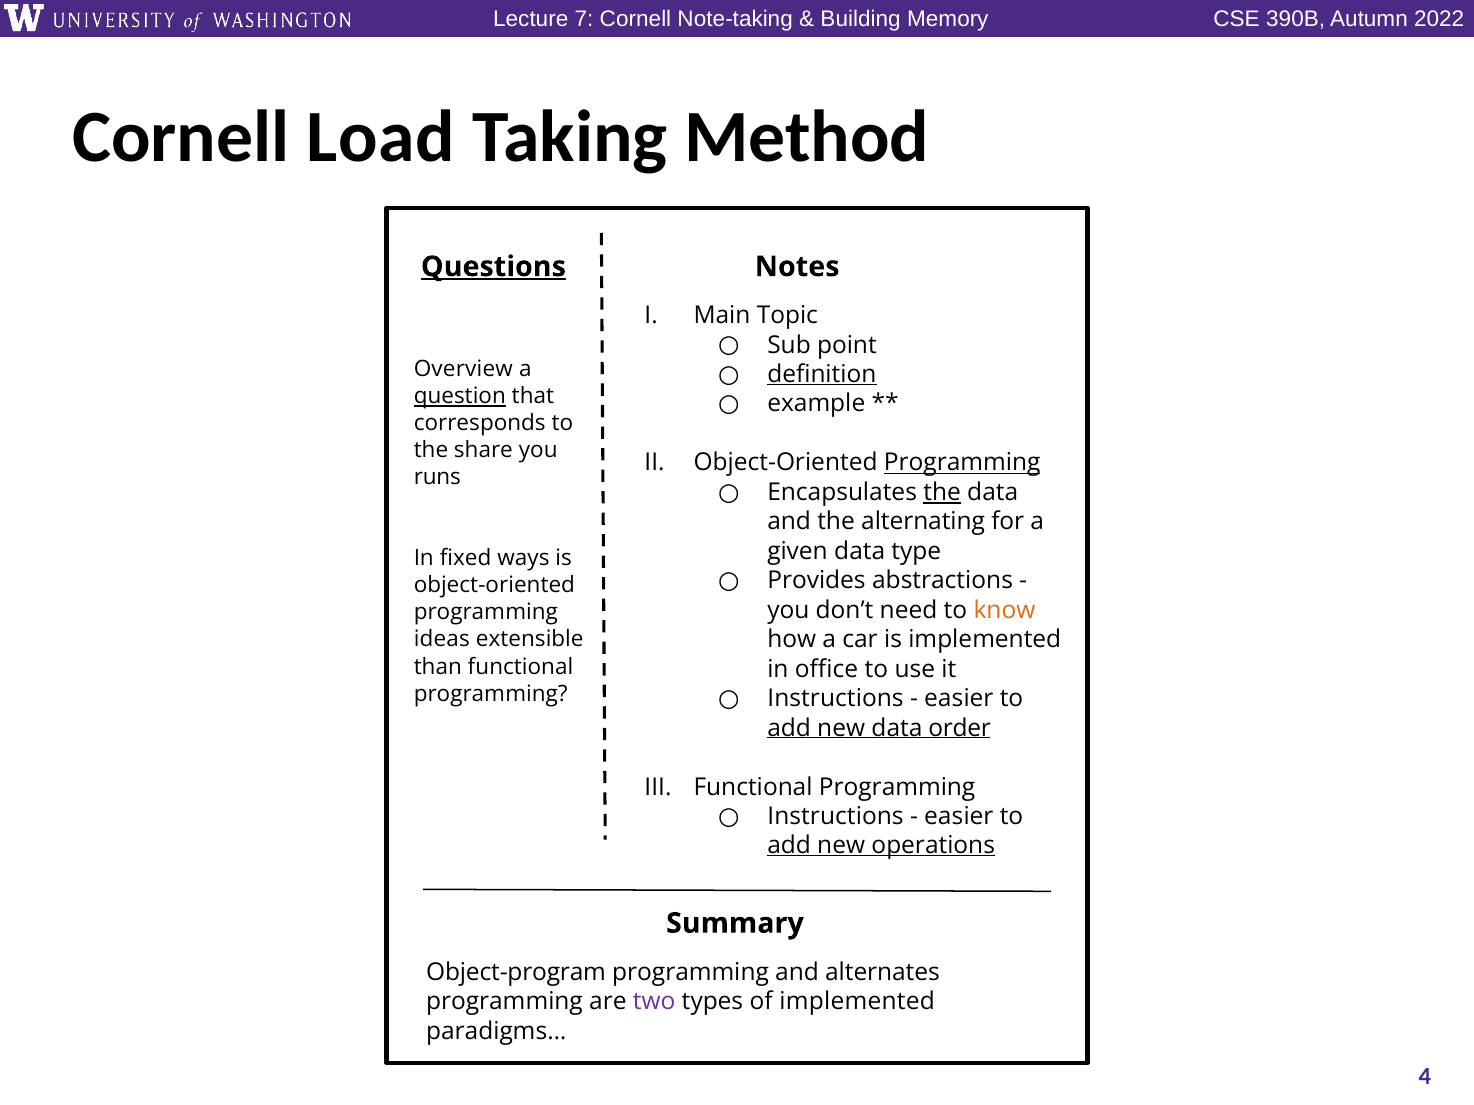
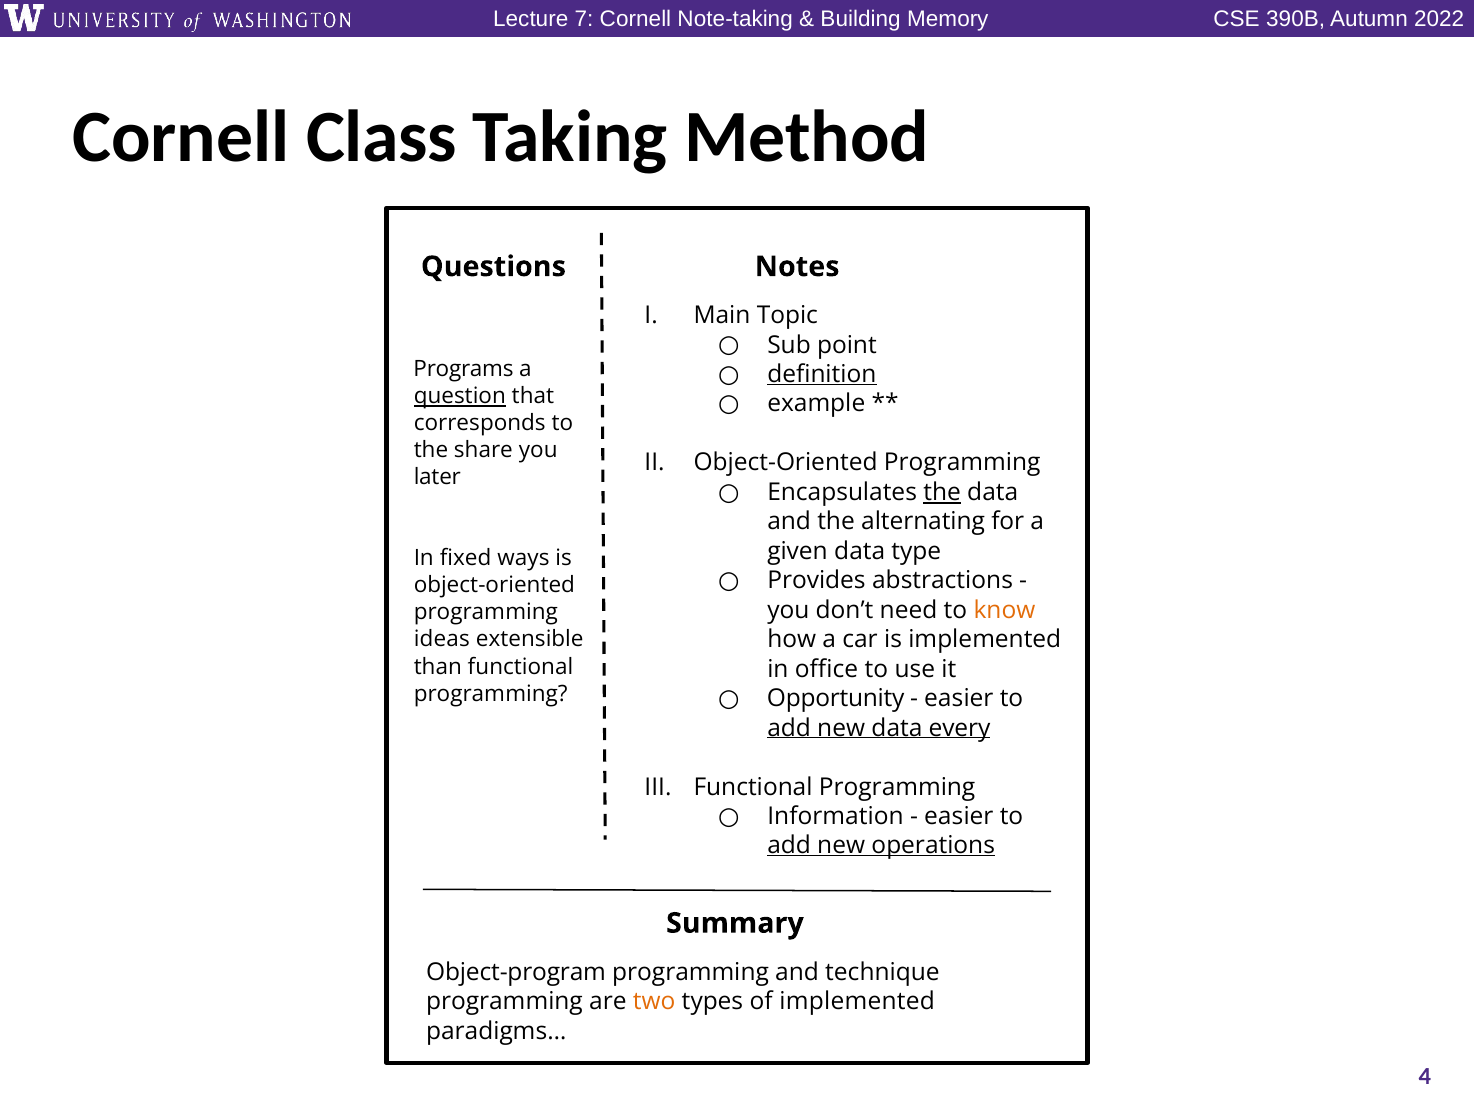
Load: Load -> Class
Questions underline: present -> none
Overview: Overview -> Programs
Programming at (962, 463) underline: present -> none
runs: runs -> later
Instructions at (835, 699): Instructions -> Opportunity
order: order -> every
Instructions at (835, 817): Instructions -> Information
alternates: alternates -> technique
two colour: purple -> orange
